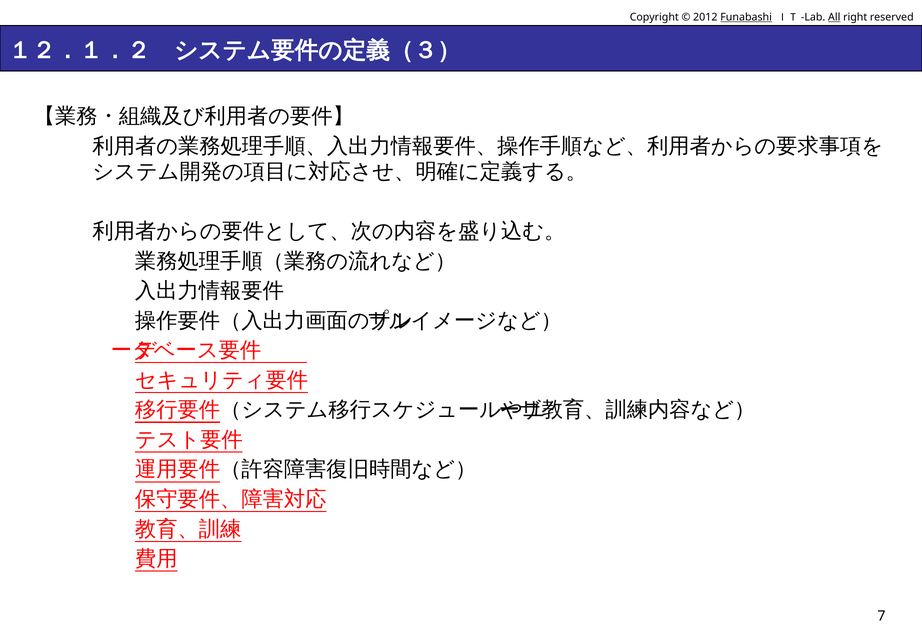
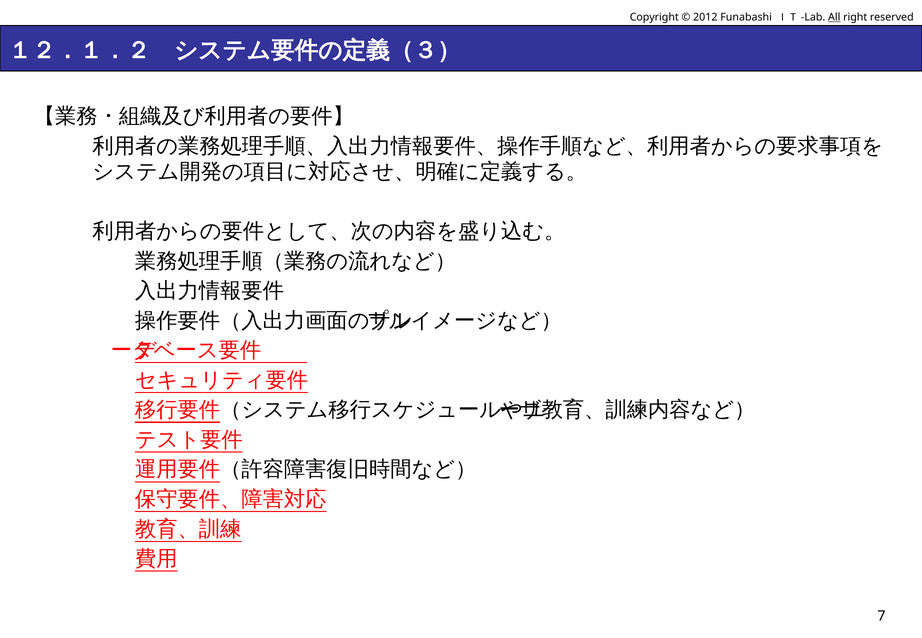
Funabashi underline: present -> none
